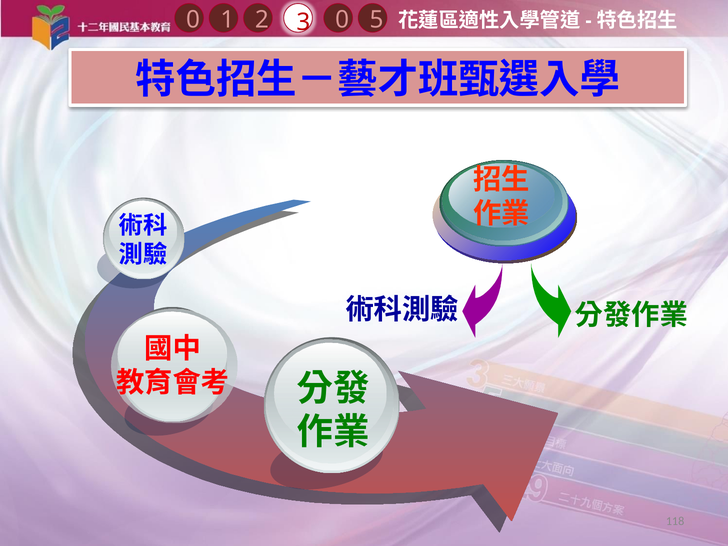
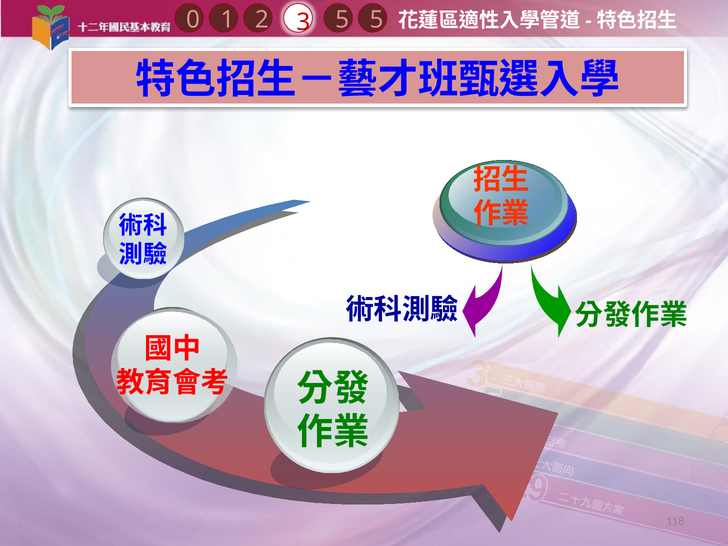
1 0: 0 -> 5
